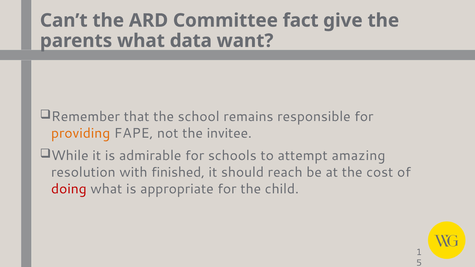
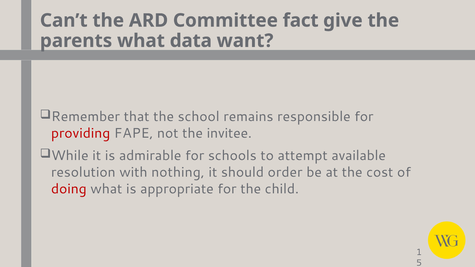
providing colour: orange -> red
amazing: amazing -> available
finished: finished -> nothing
reach: reach -> order
